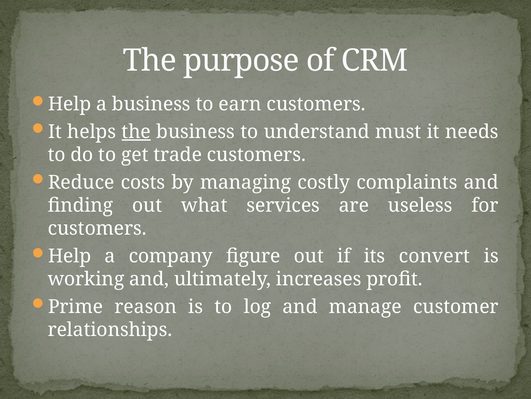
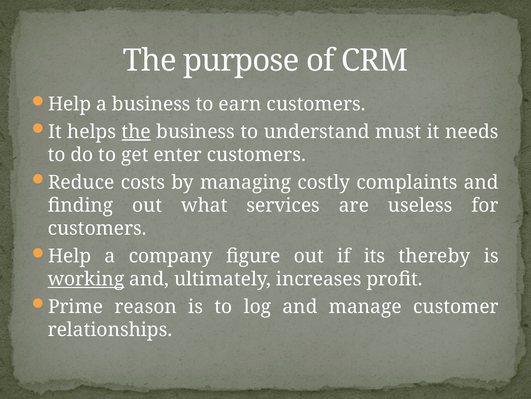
trade: trade -> enter
convert: convert -> thereby
working underline: none -> present
